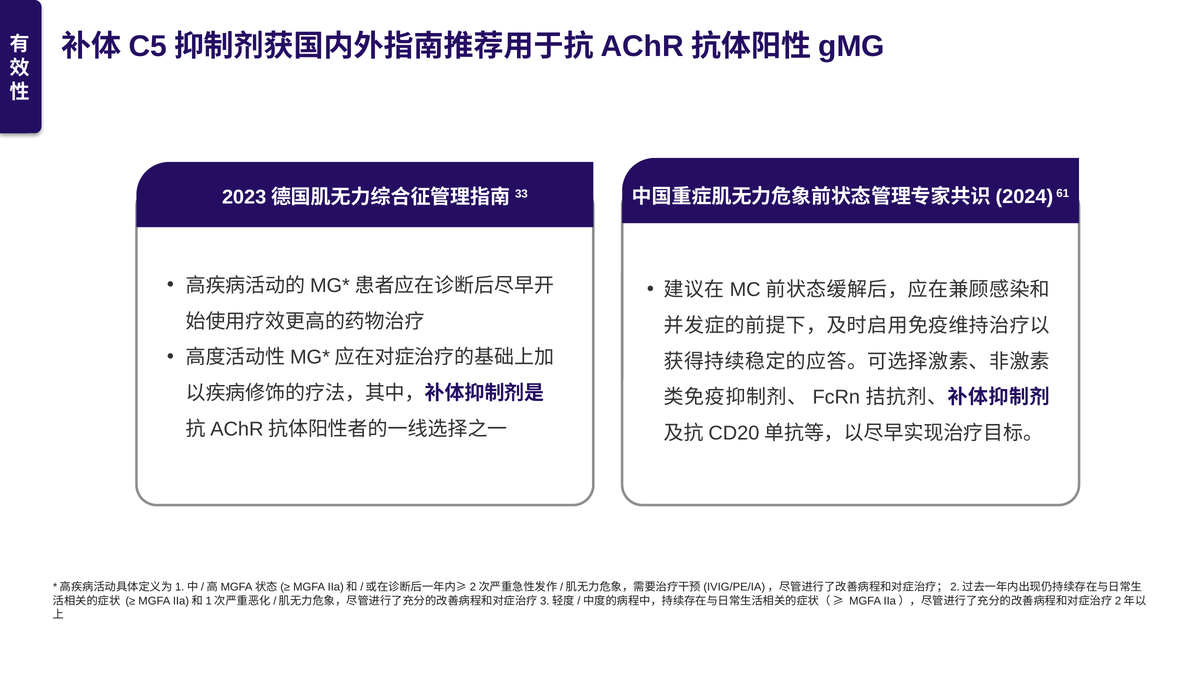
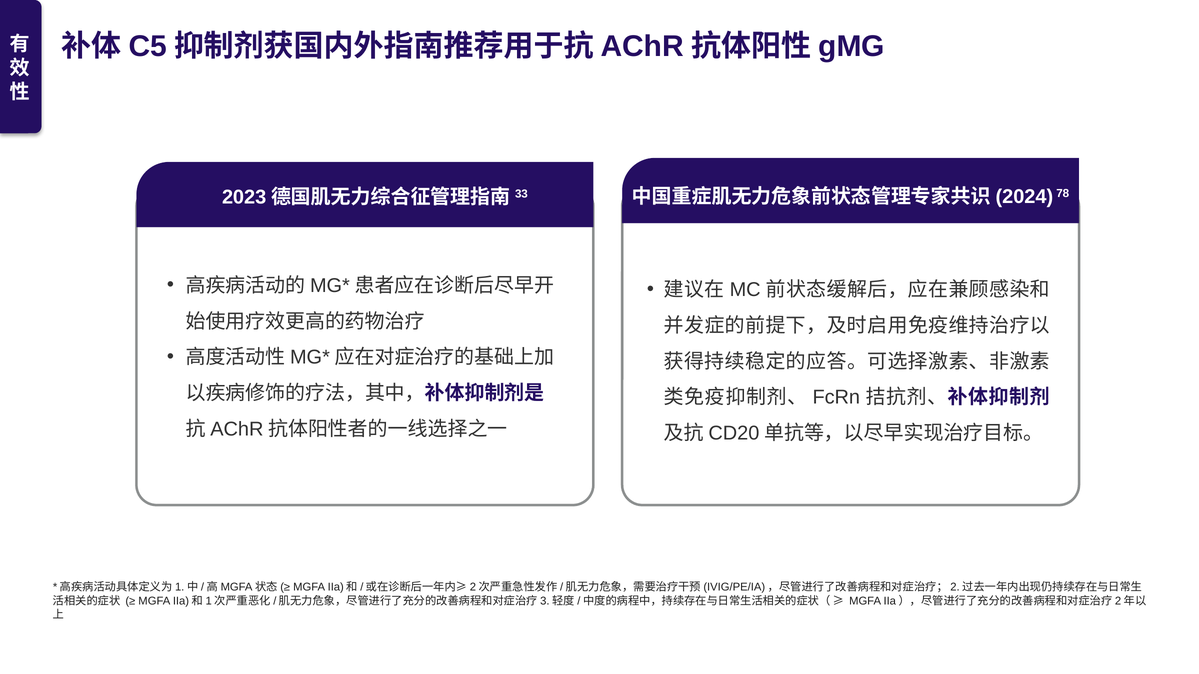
61: 61 -> 78
